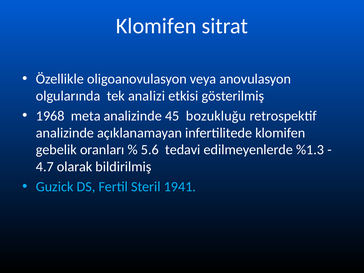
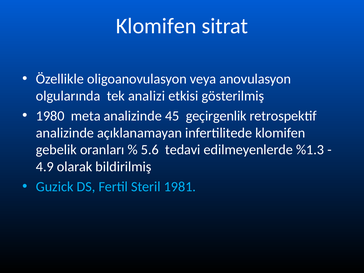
1968: 1968 -> 1980
bozukluğu: bozukluğu -> geçirgenlik
4.7: 4.7 -> 4.9
1941: 1941 -> 1981
